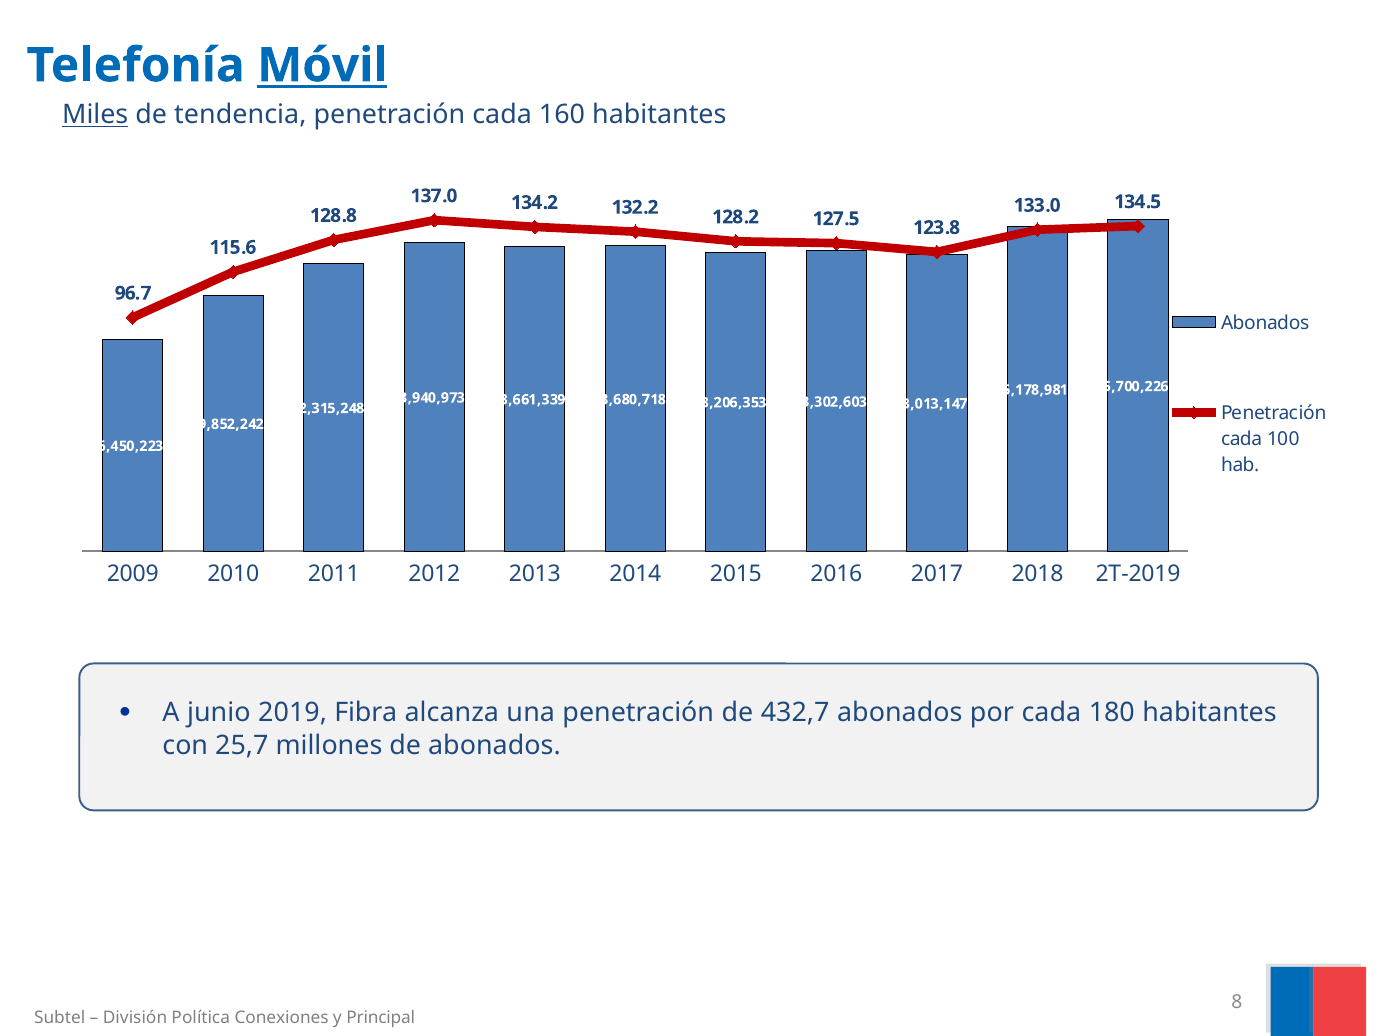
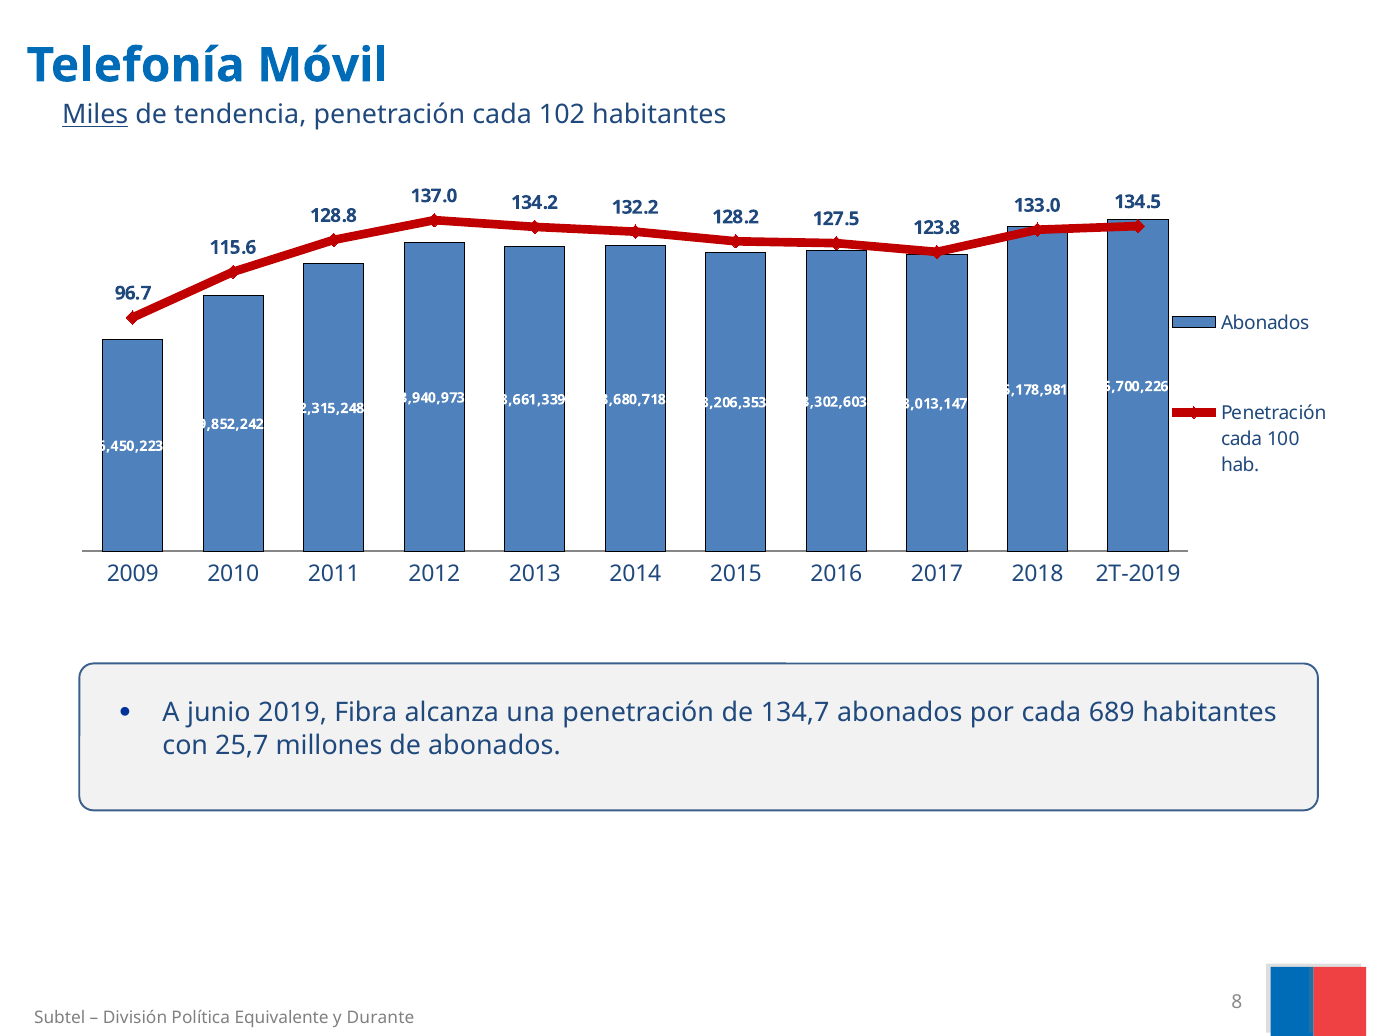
Móvil underline: present -> none
160: 160 -> 102
432,7: 432,7 -> 134,7
180: 180 -> 689
Conexiones: Conexiones -> Equivalente
Principal: Principal -> Durante
